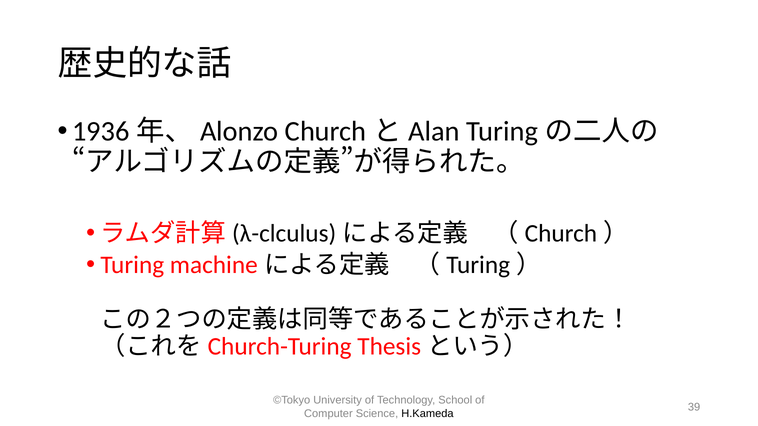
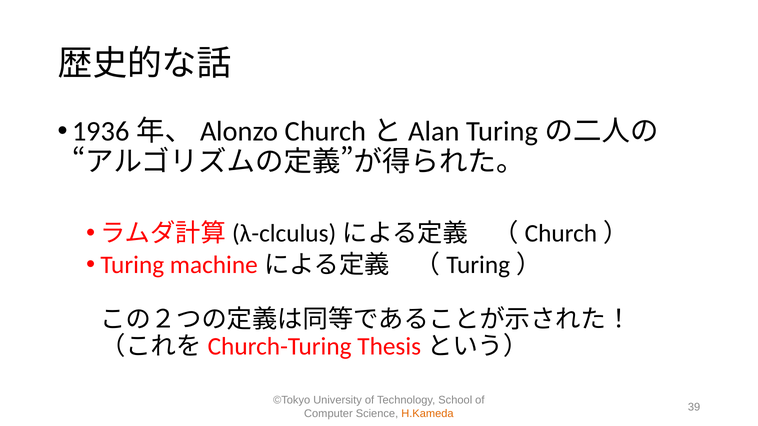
H.Kameda colour: black -> orange
